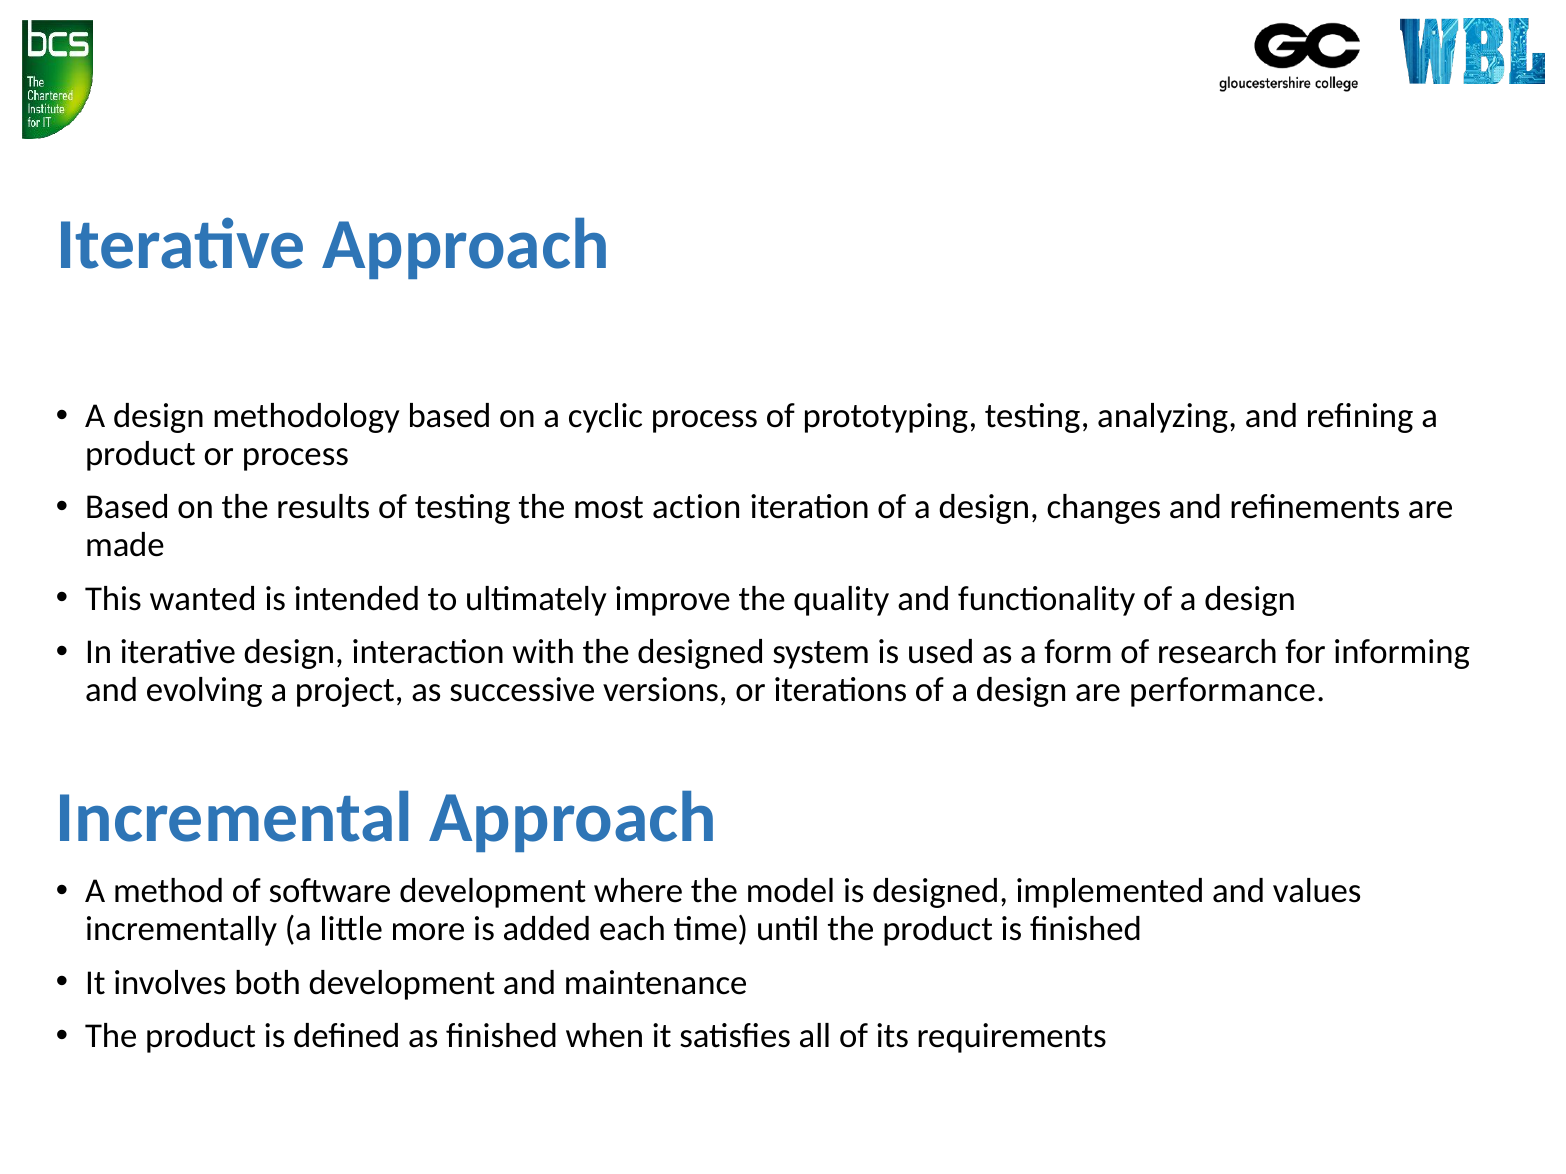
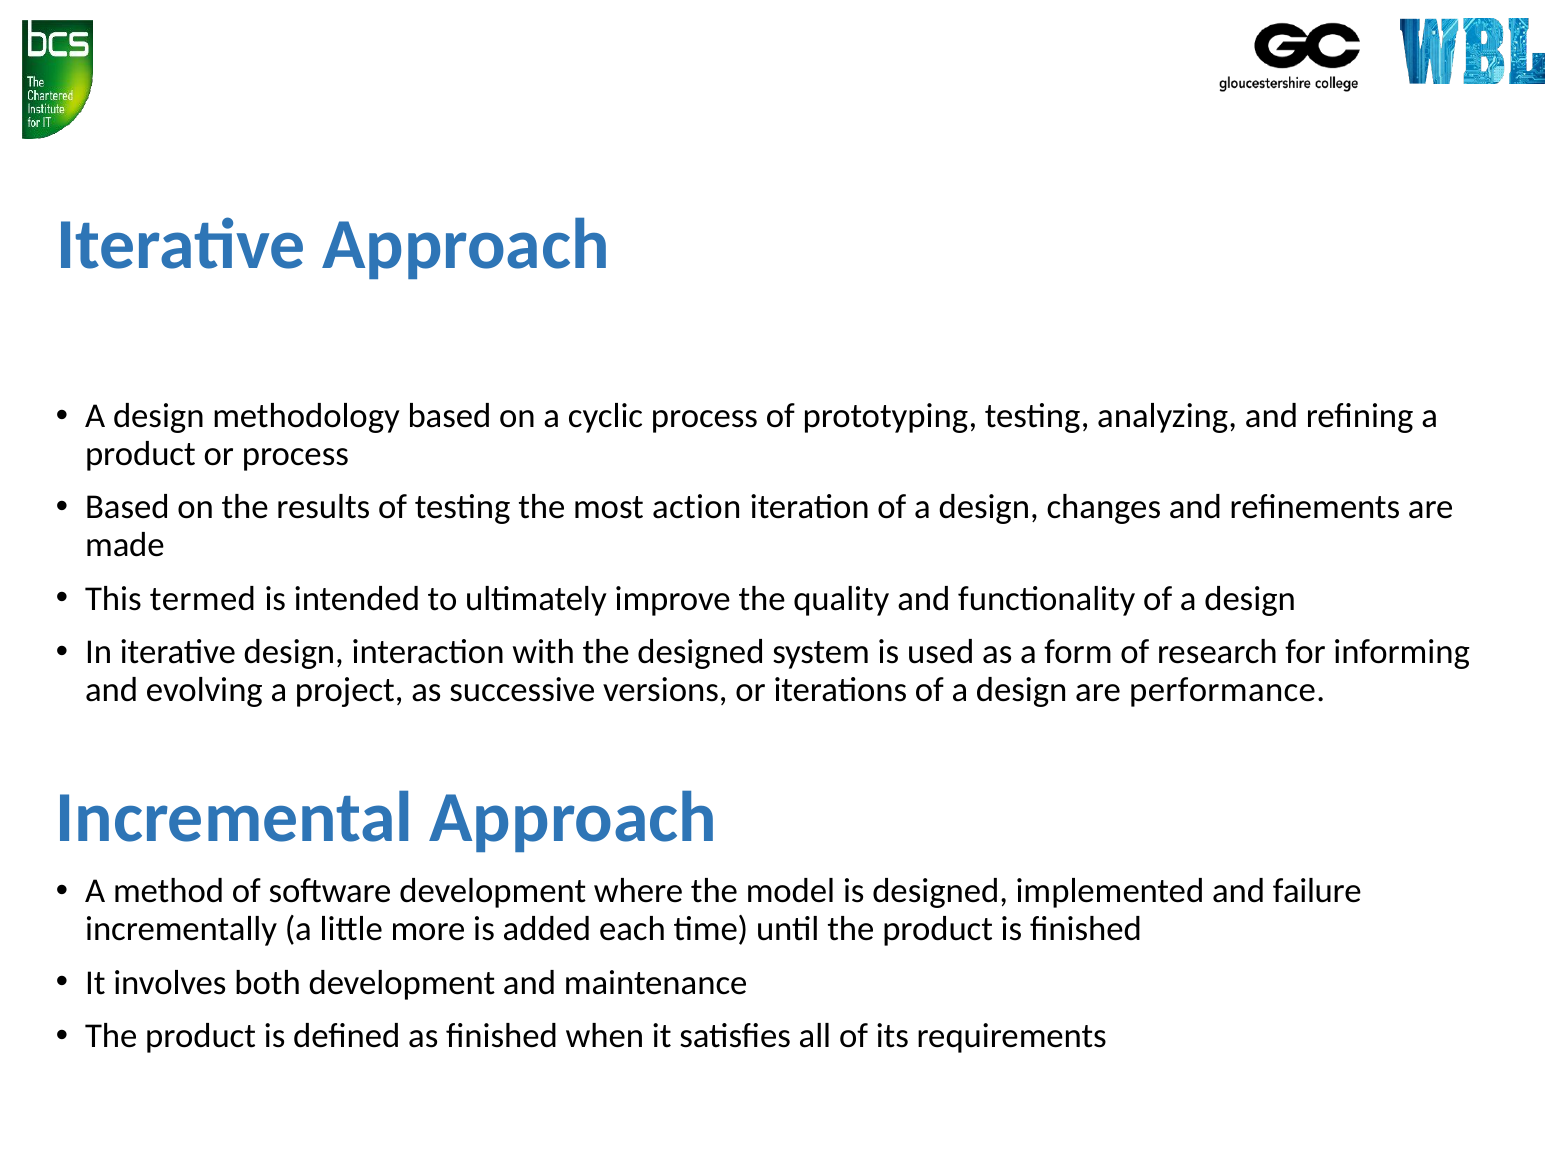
wanted: wanted -> termed
values: values -> failure
